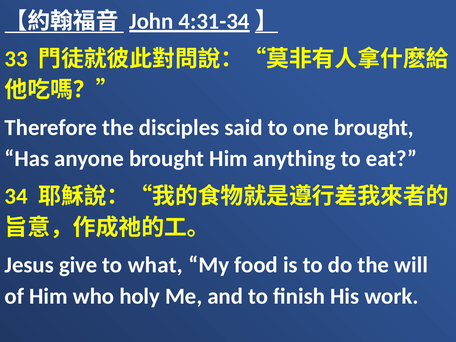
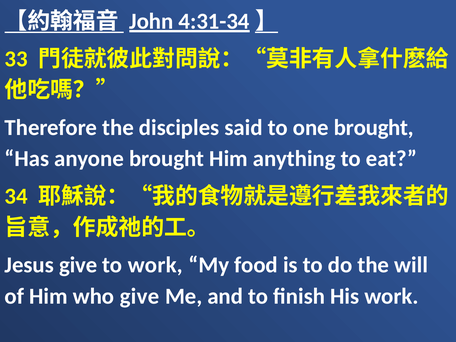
to what: what -> work
who holy: holy -> give
